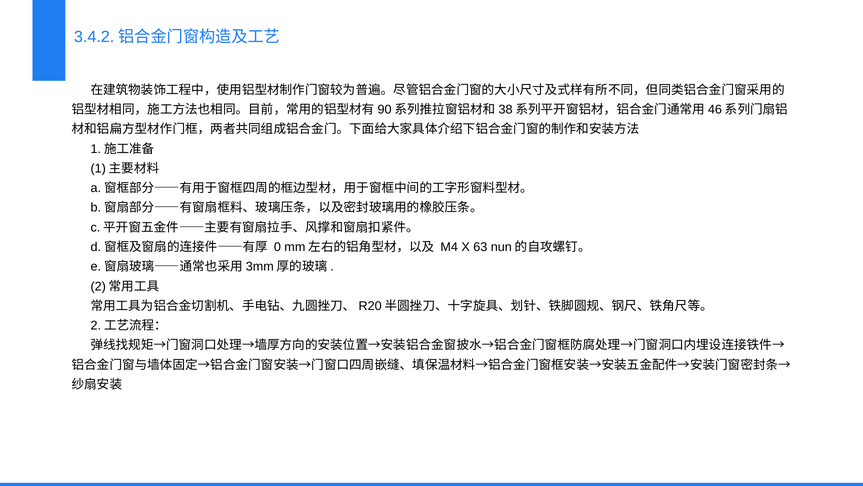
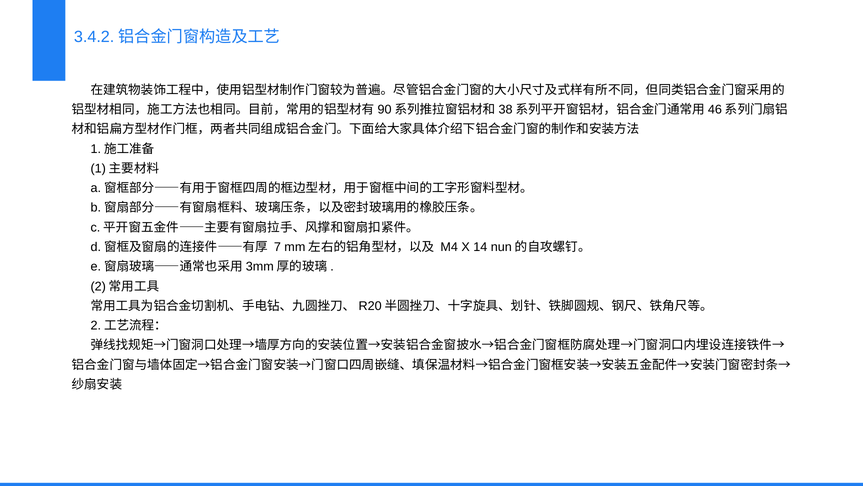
0: 0 -> 7
63: 63 -> 14
